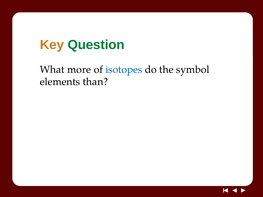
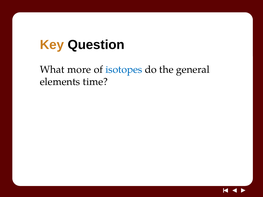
Question colour: green -> black
symbol: symbol -> general
than: than -> time
